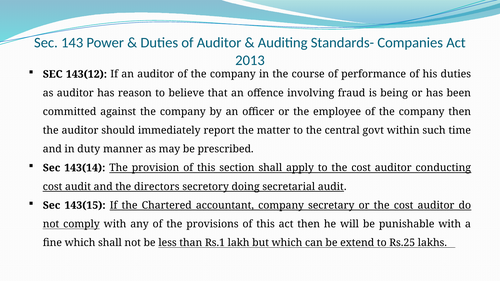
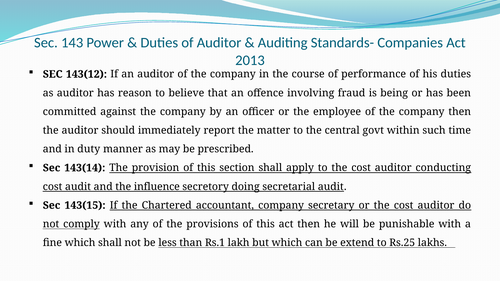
directors: directors -> influence
